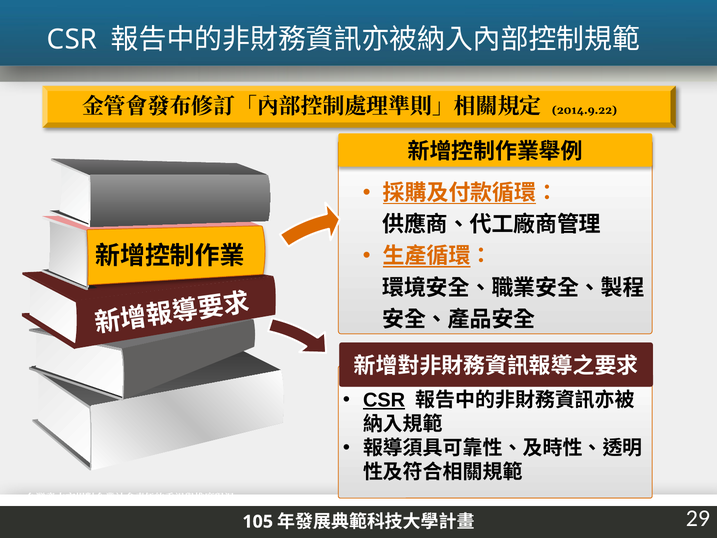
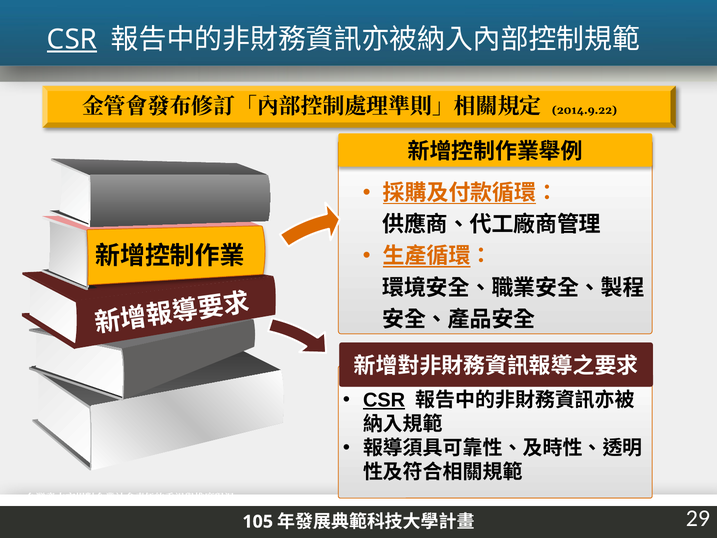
CSR at (72, 39) underline: none -> present
